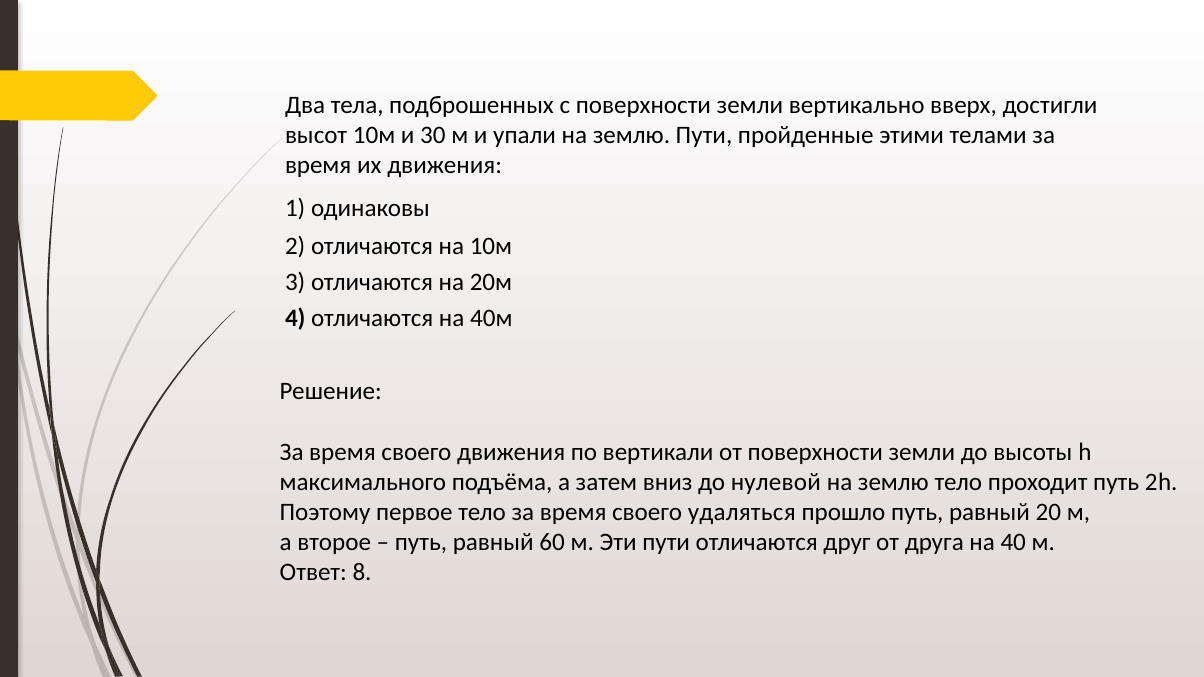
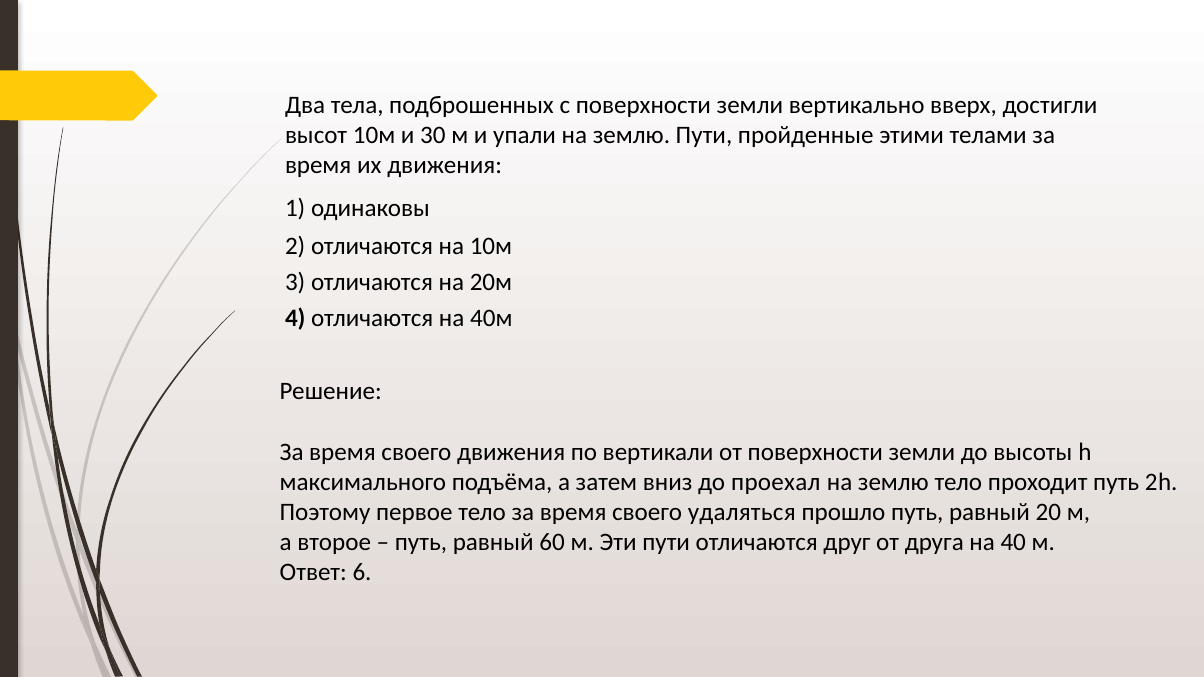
нулевой: нулевой -> проехал
8: 8 -> 6
